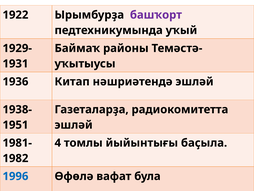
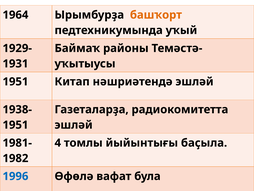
1922: 1922 -> 1964
башҡорт colour: purple -> orange
1936 at (15, 81): 1936 -> 1951
